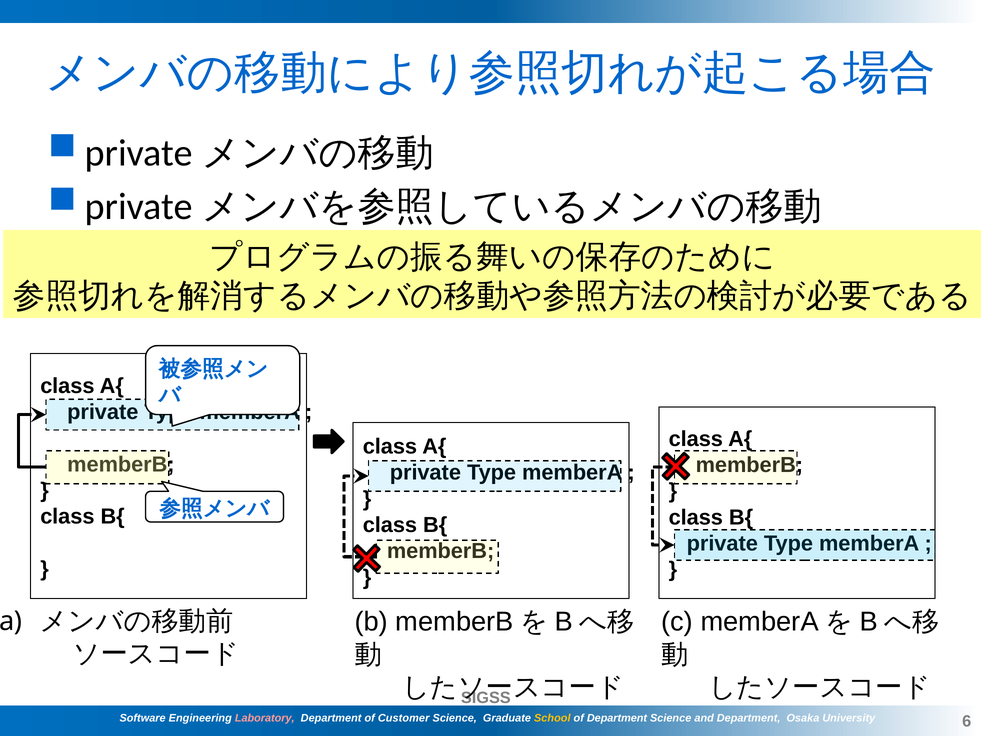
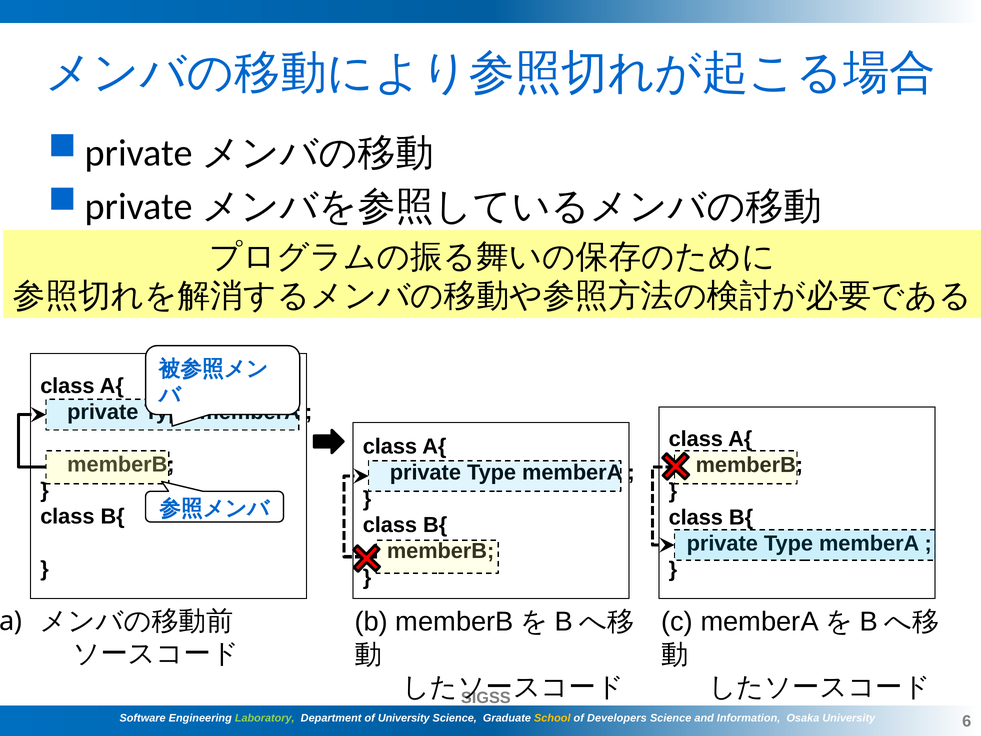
Laboratory colour: pink -> light green
of Customer: Customer -> University
of Department: Department -> Developers
and Department: Department -> Information
